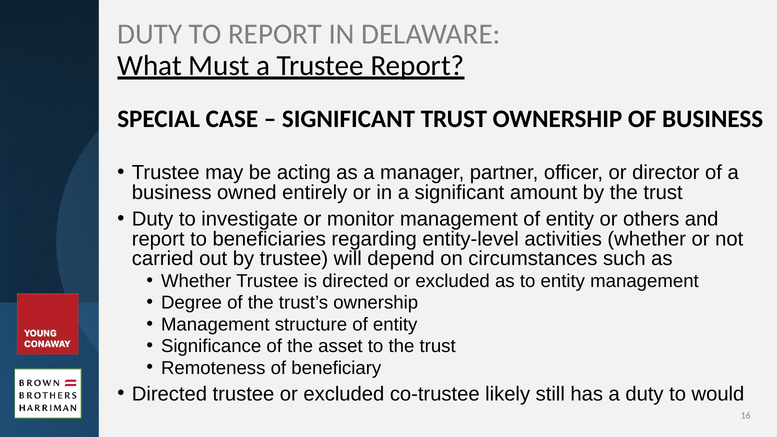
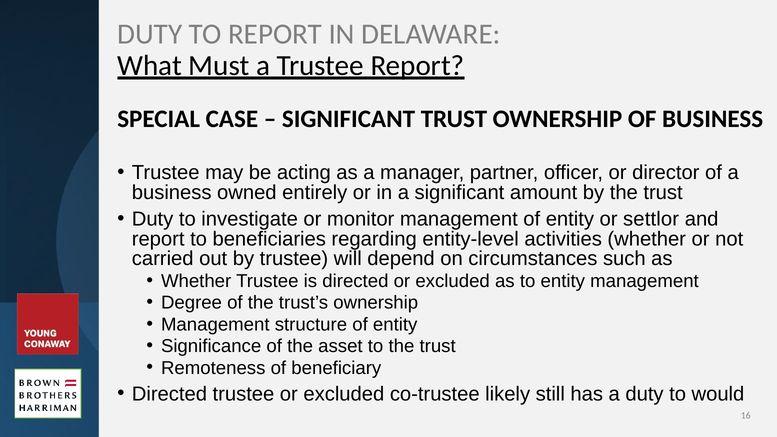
others: others -> settlor
